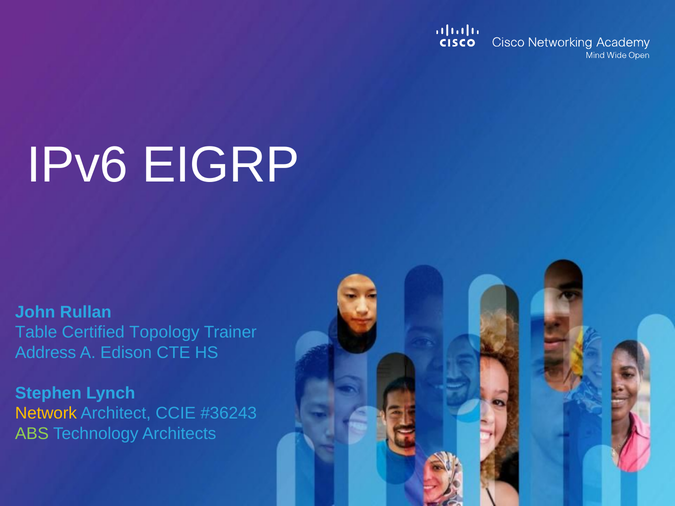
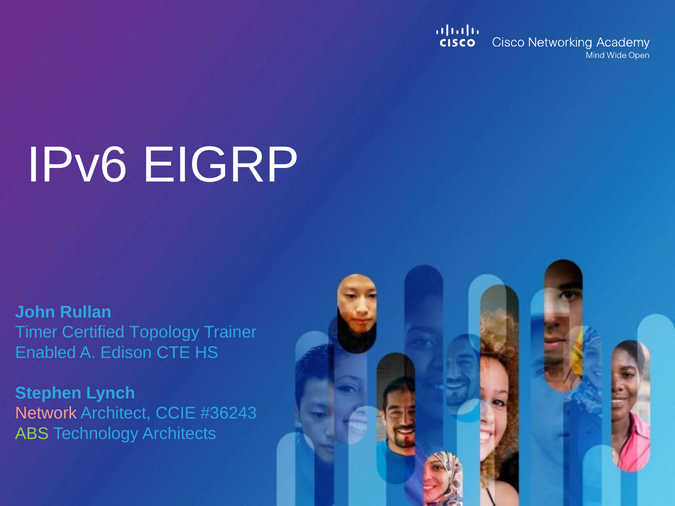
Table: Table -> Timer
Address: Address -> Enabled
Network colour: yellow -> pink
